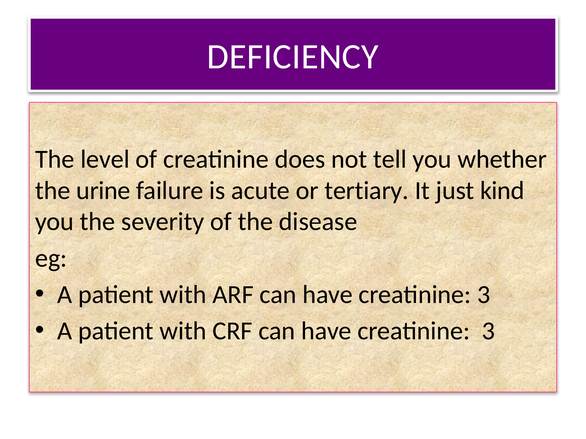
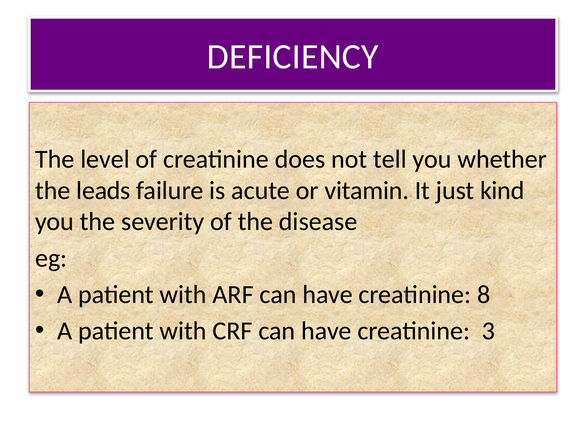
urine: urine -> leads
tertiary: tertiary -> vitamin
3 at (484, 295): 3 -> 8
